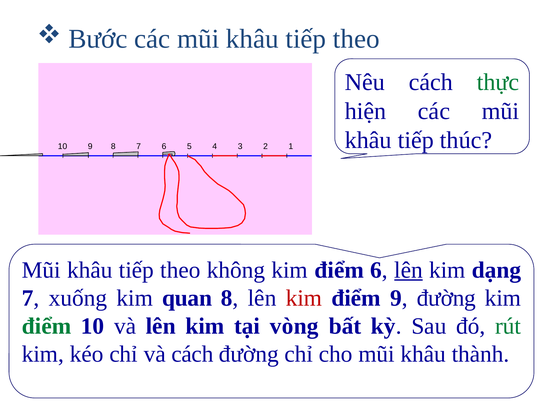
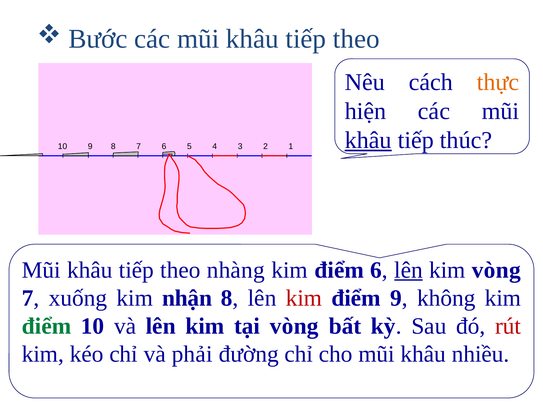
thực colour: green -> orange
khâu at (368, 140) underline: none -> present
không: không -> nhàng
kim dạng: dạng -> vòng
quan: quan -> nhận
9 đường: đường -> không
rút colour: green -> red
và cách: cách -> phải
thành: thành -> nhiều
